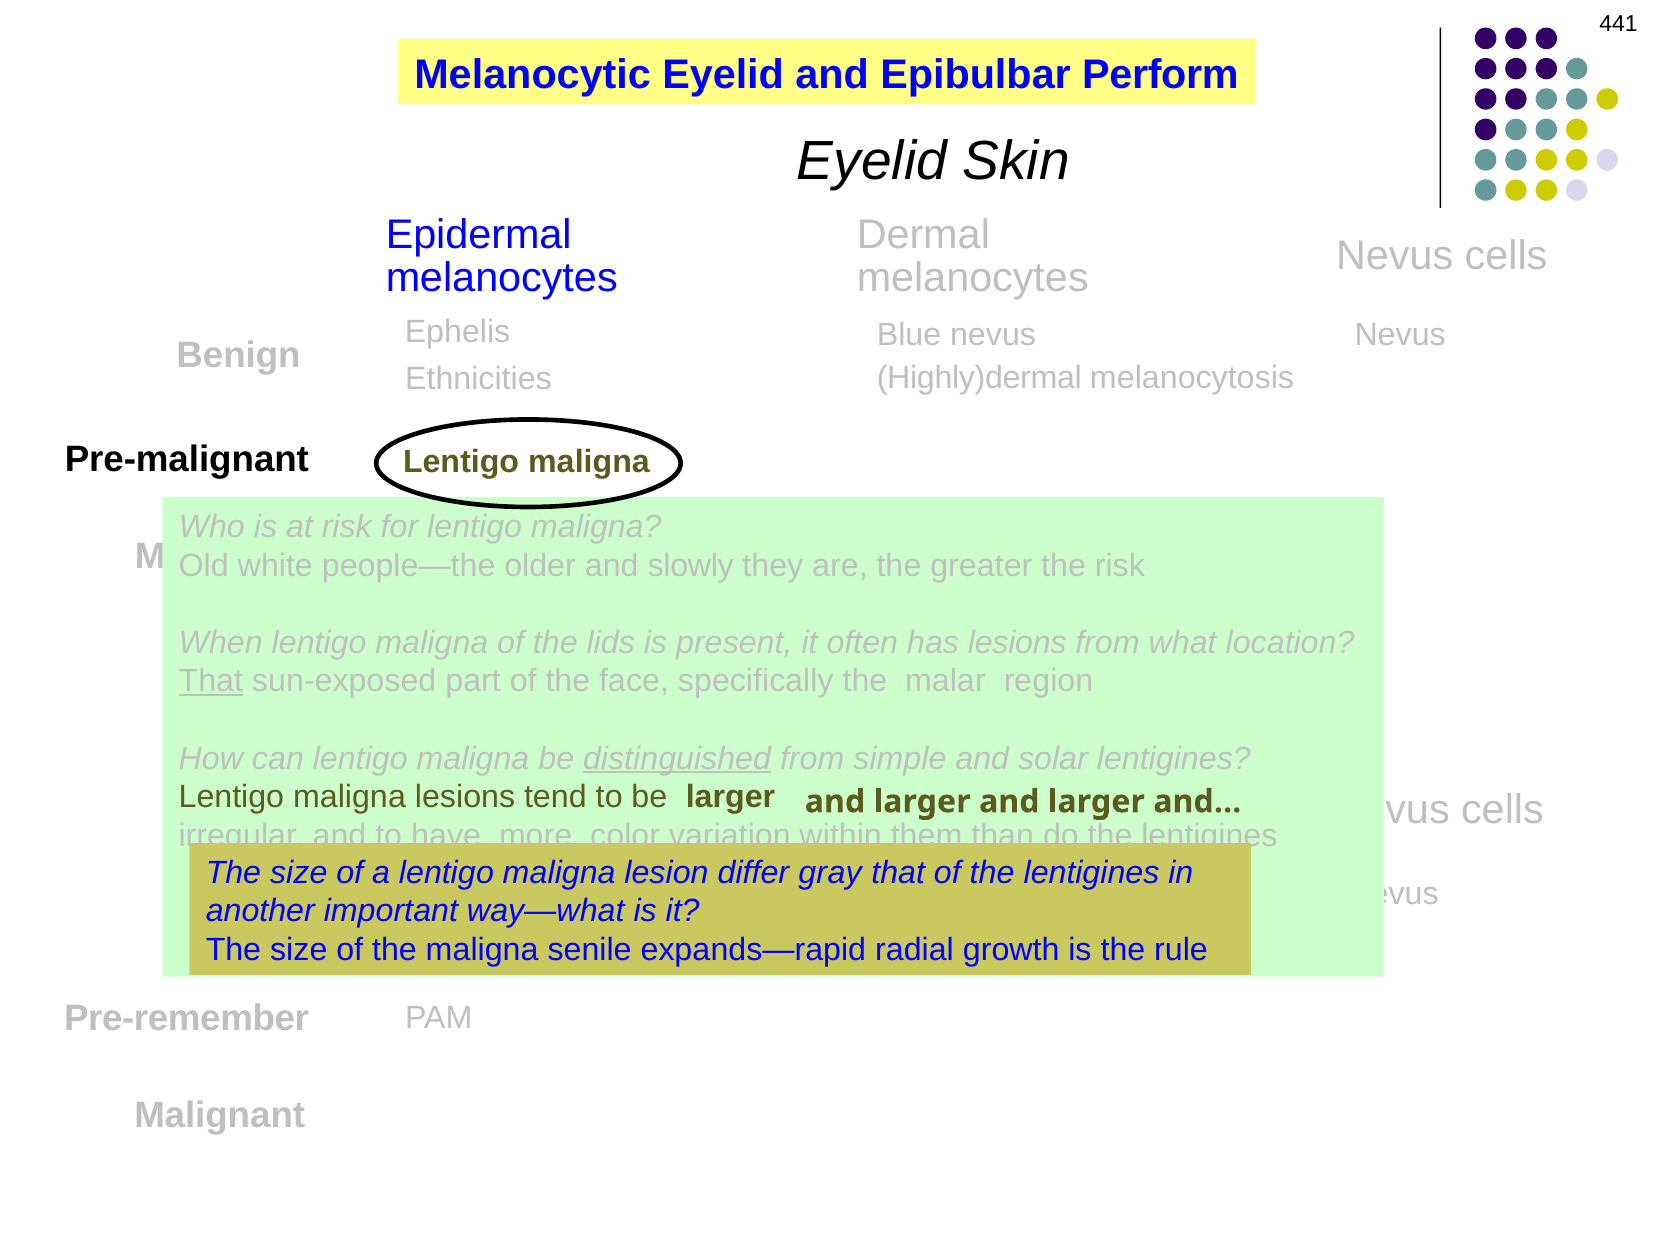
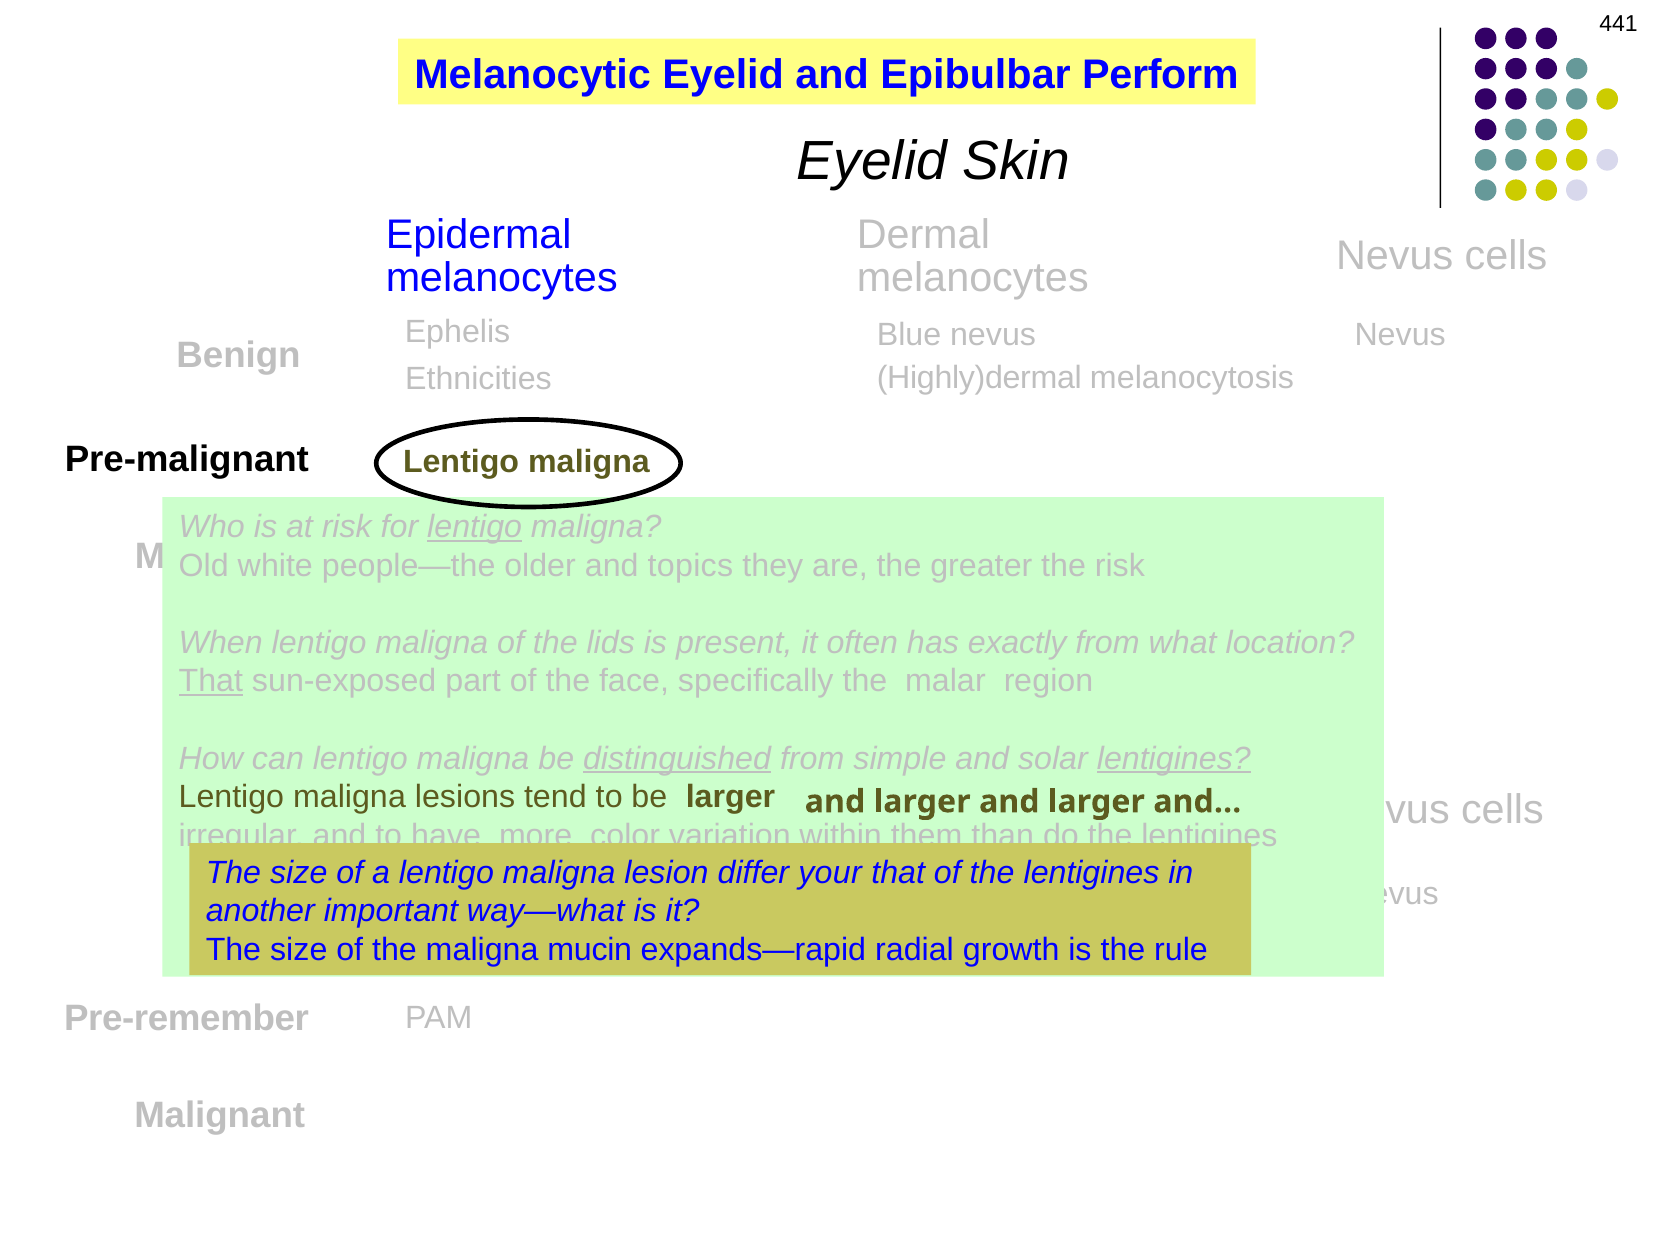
lentigo at (475, 527) underline: none -> present
slowly: slowly -> topics
has lesions: lesions -> exactly
lentigines at (1174, 759) underline: none -> present
gray: gray -> your
senile: senile -> mucin
